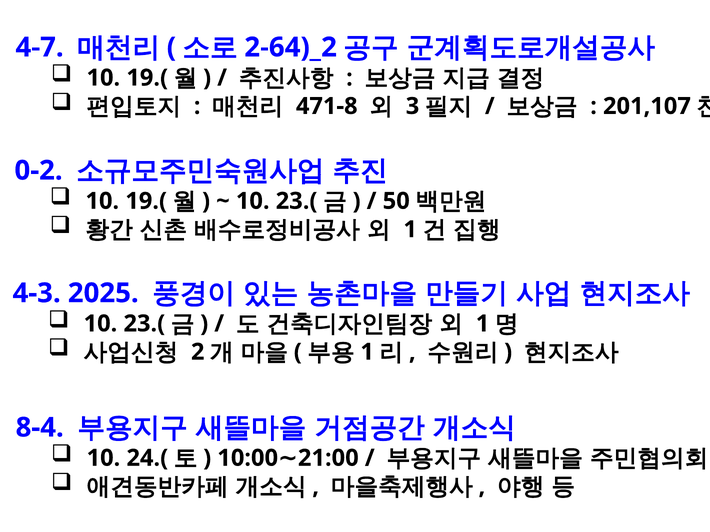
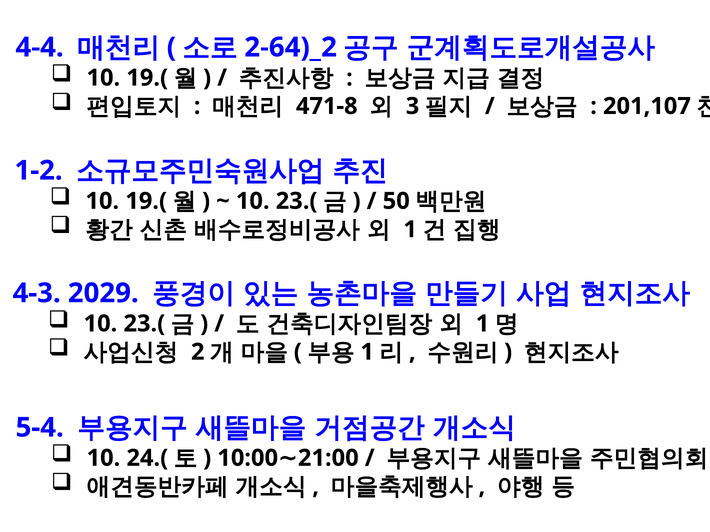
4-7: 4-7 -> 4-4
0-2: 0-2 -> 1-2
2025: 2025 -> 2029
8-4: 8-4 -> 5-4
